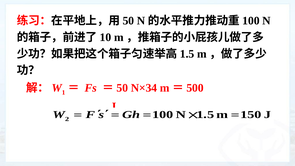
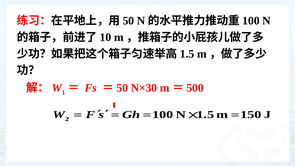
N×34: N×34 -> N×30
